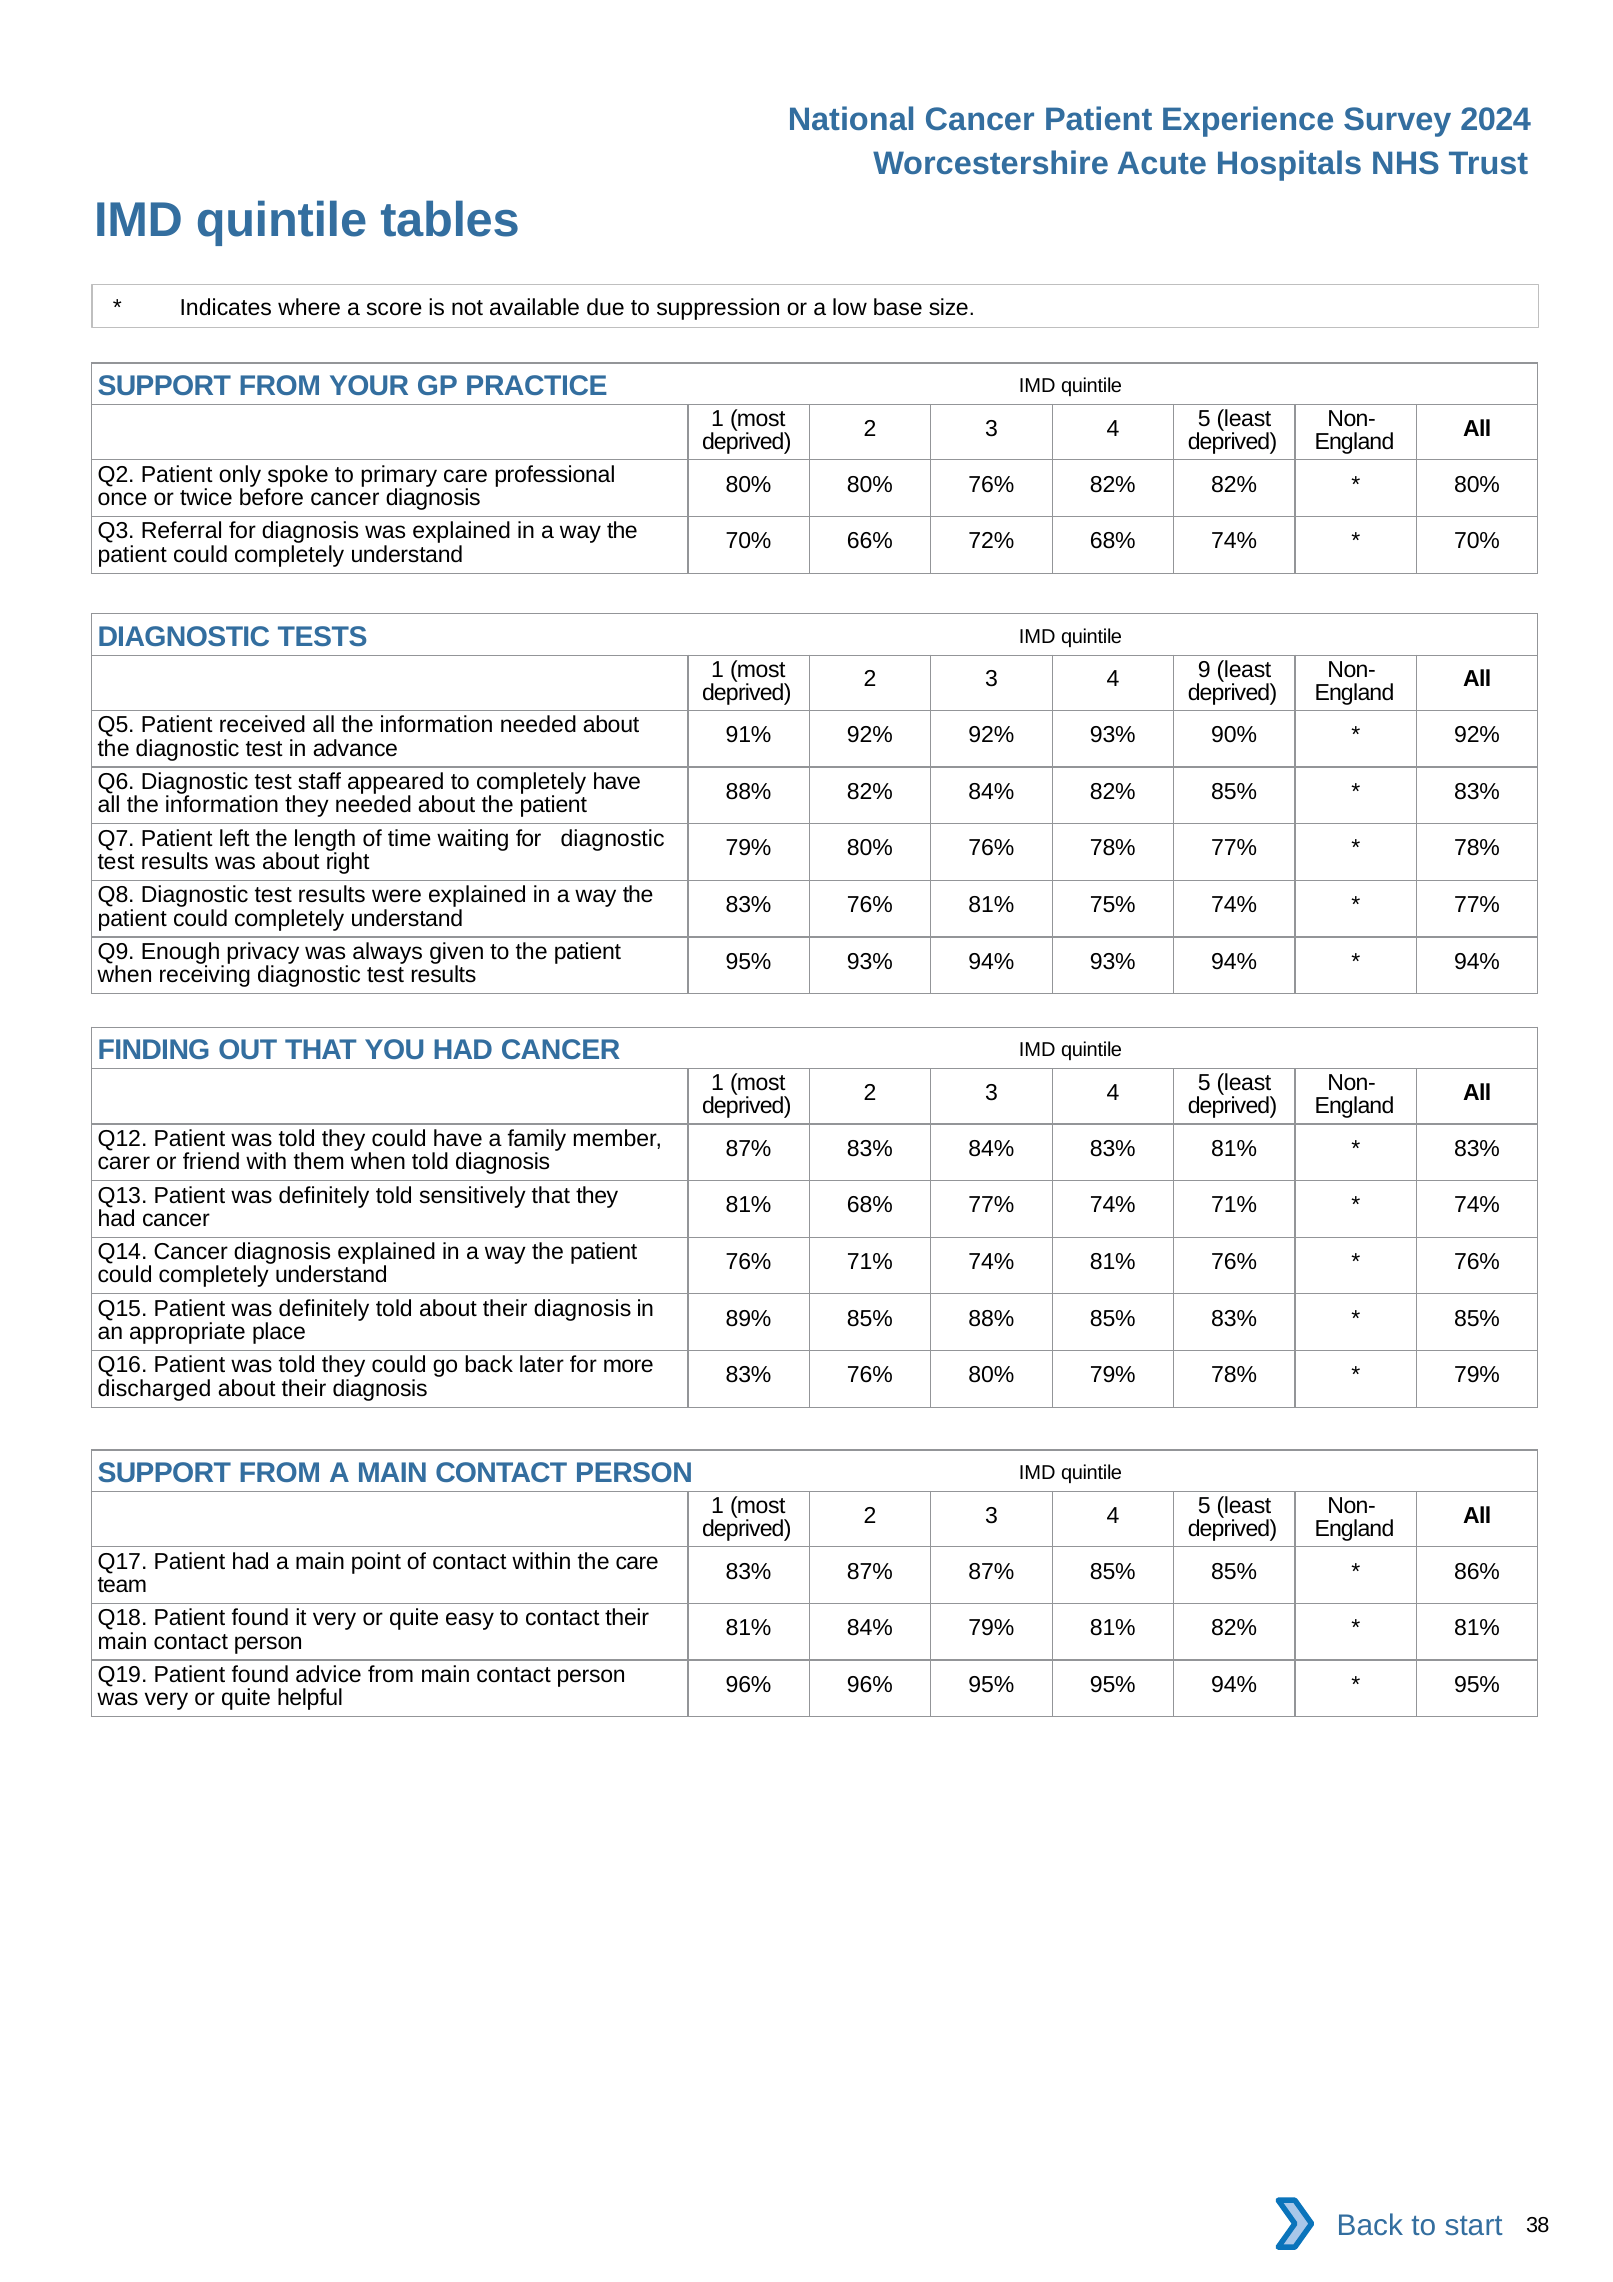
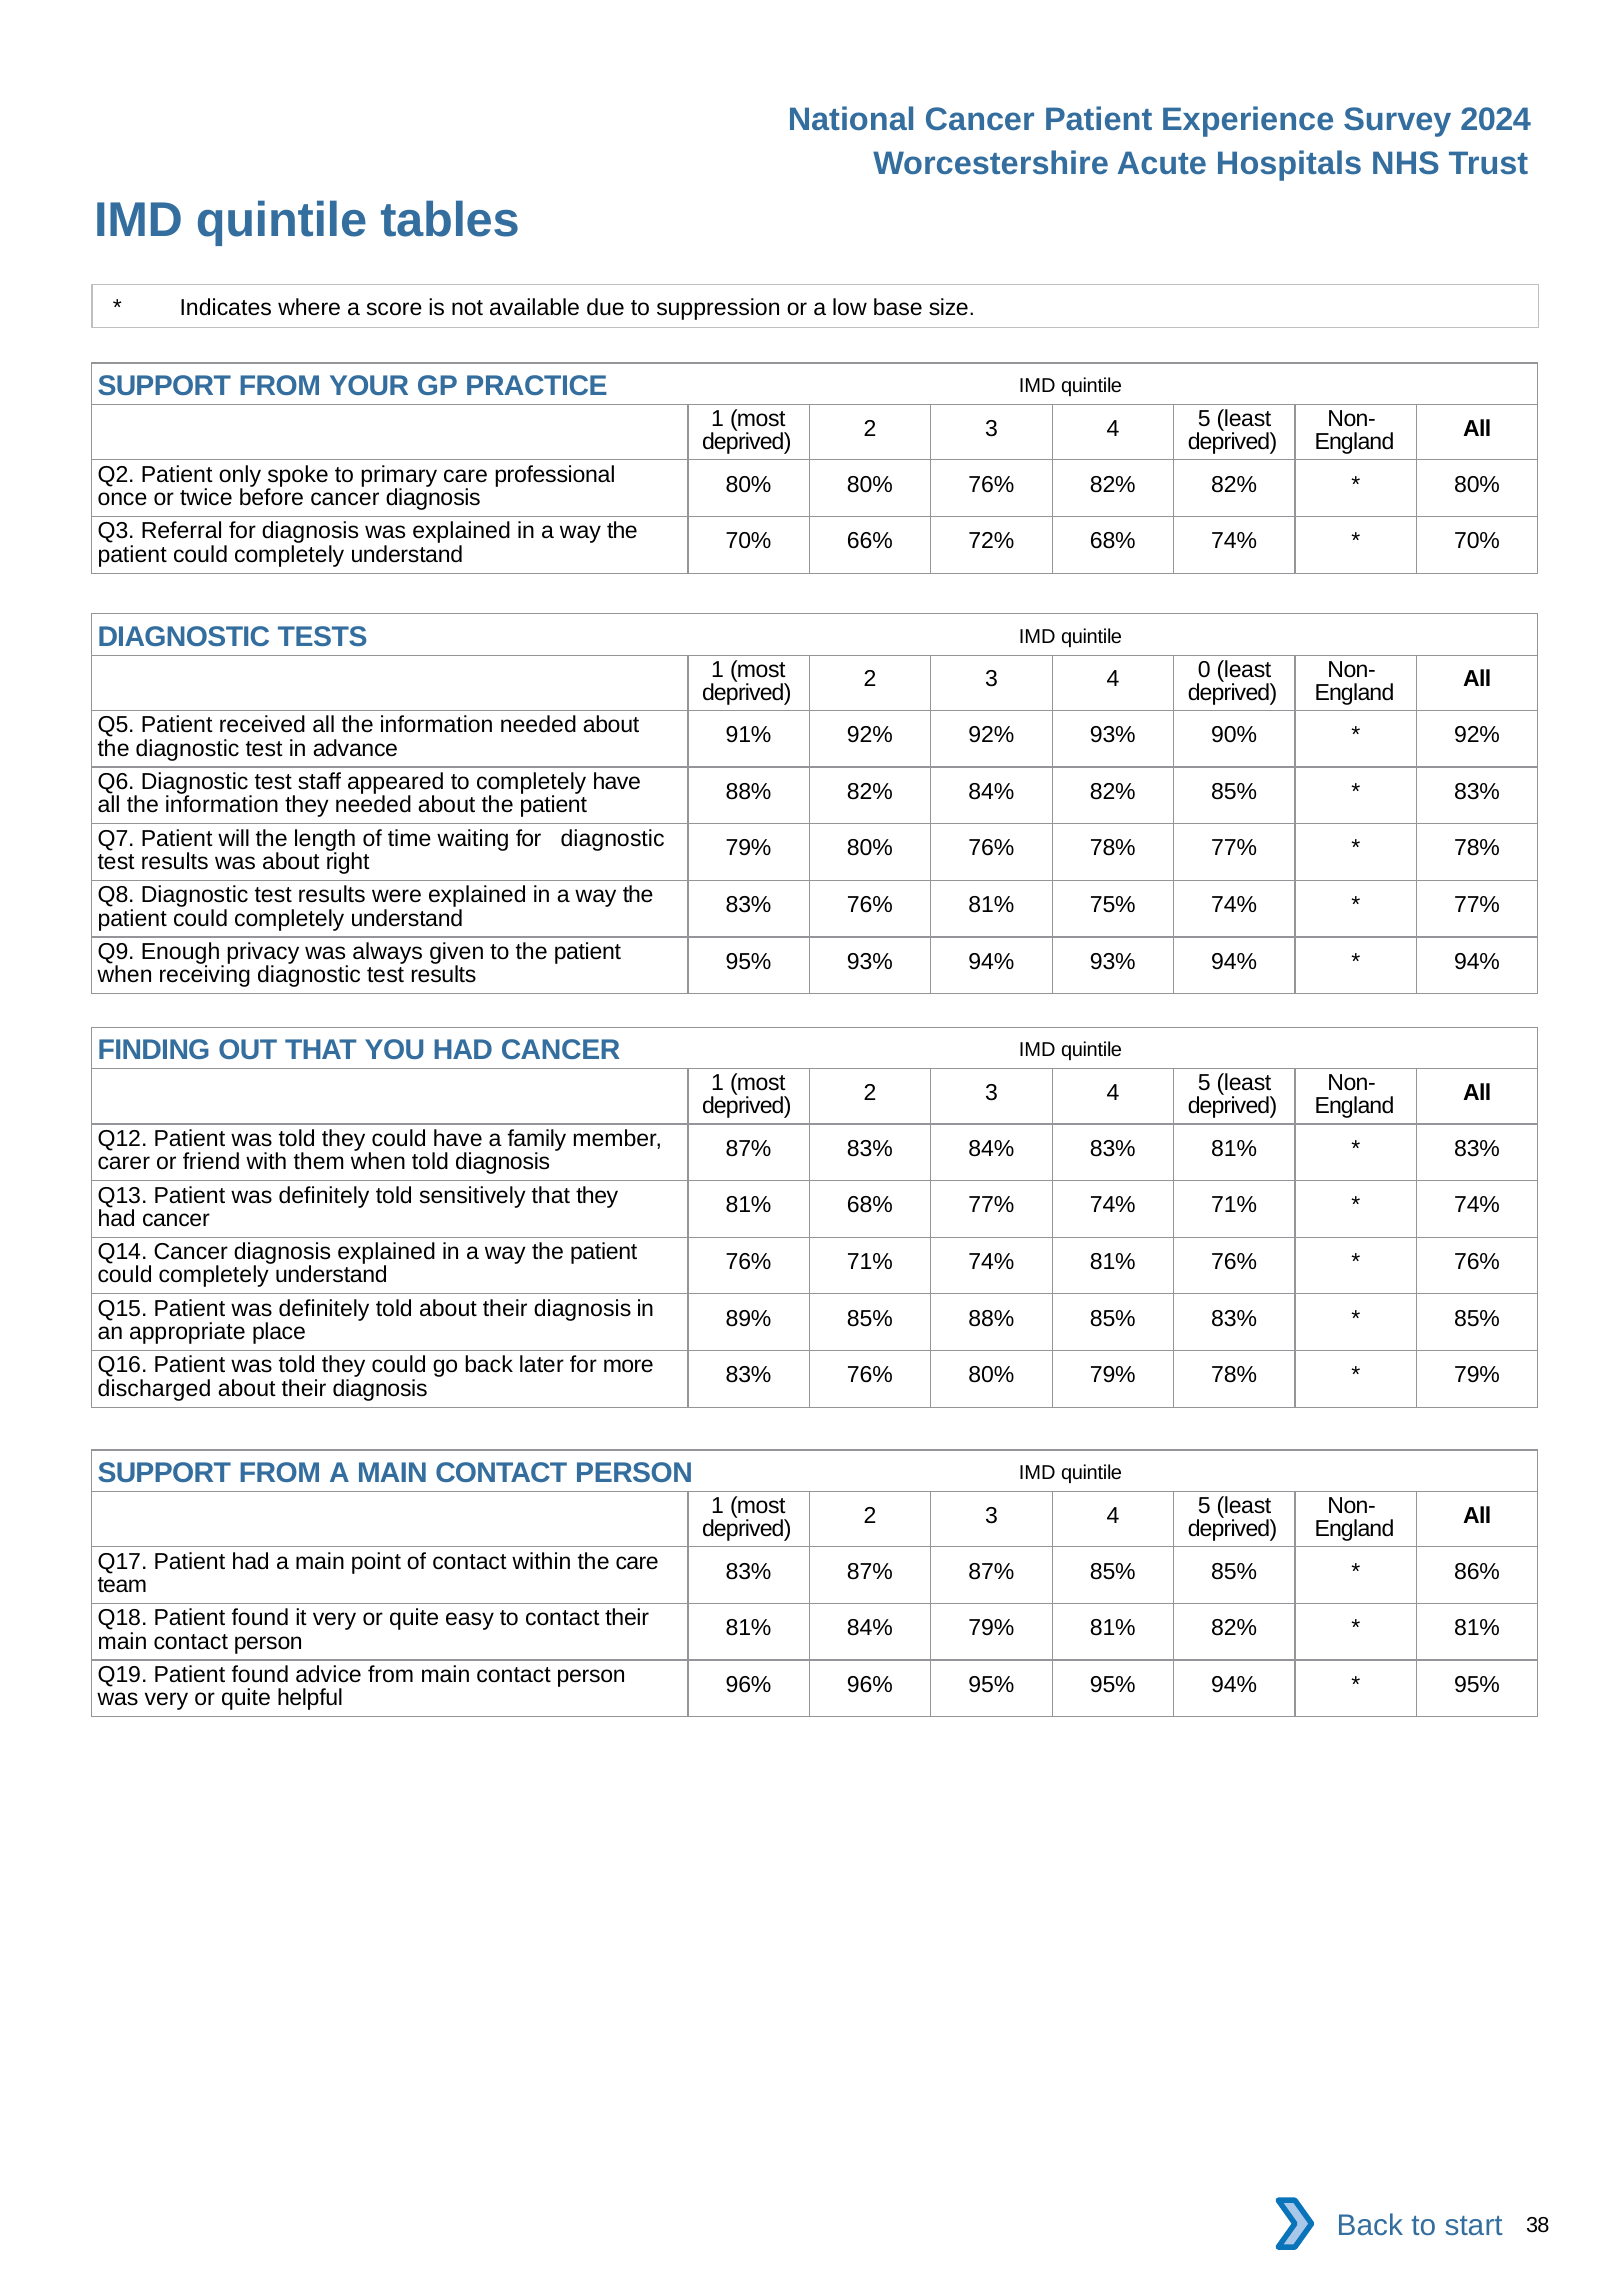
9: 9 -> 0
left: left -> will
